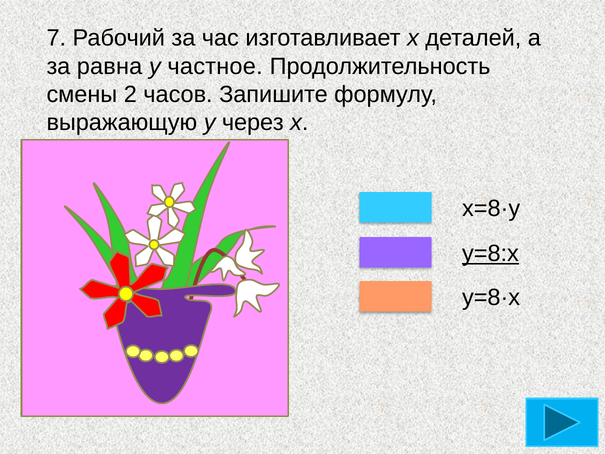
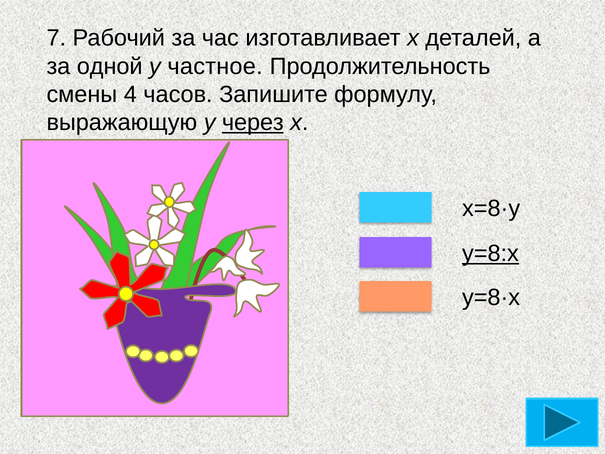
равна: равна -> одной
2: 2 -> 4
через underline: none -> present
